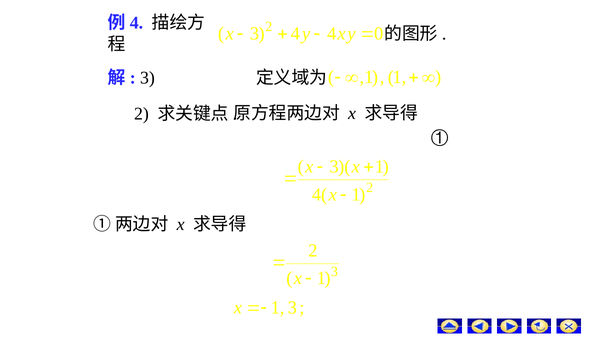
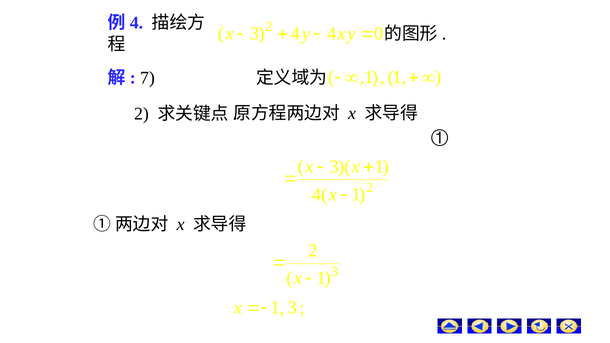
3 at (147, 78): 3 -> 7
